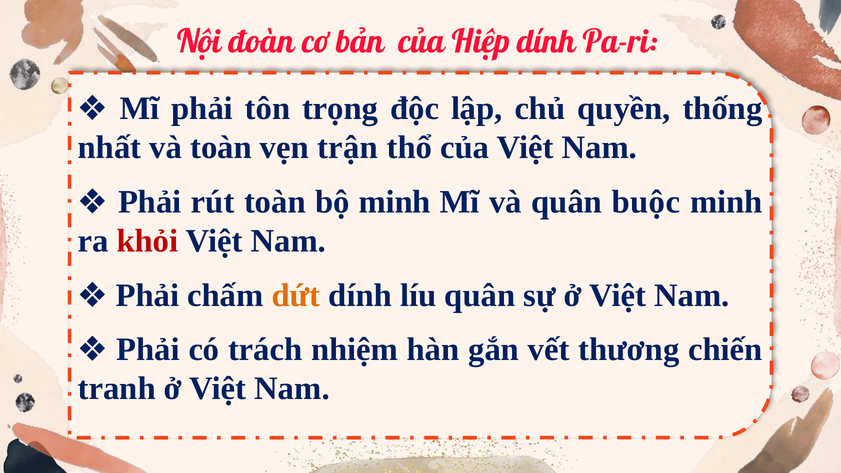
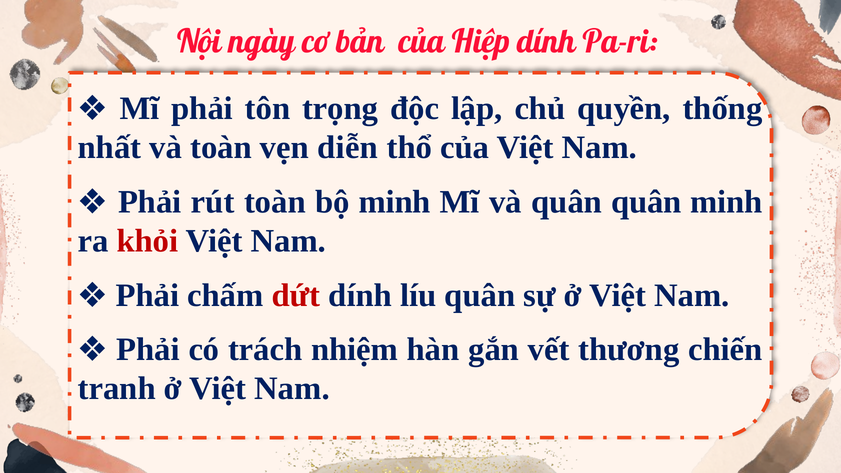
đoàn: đoàn -> ngày
trận: trận -> diễn
quân buộc: buộc -> quân
dứt colour: orange -> red
